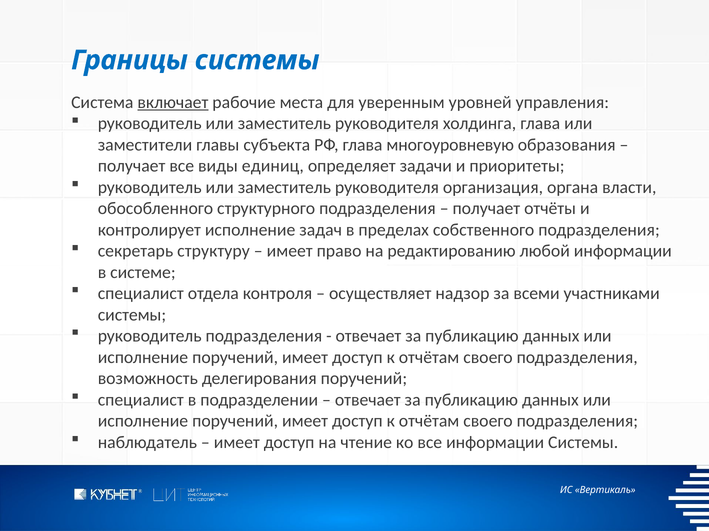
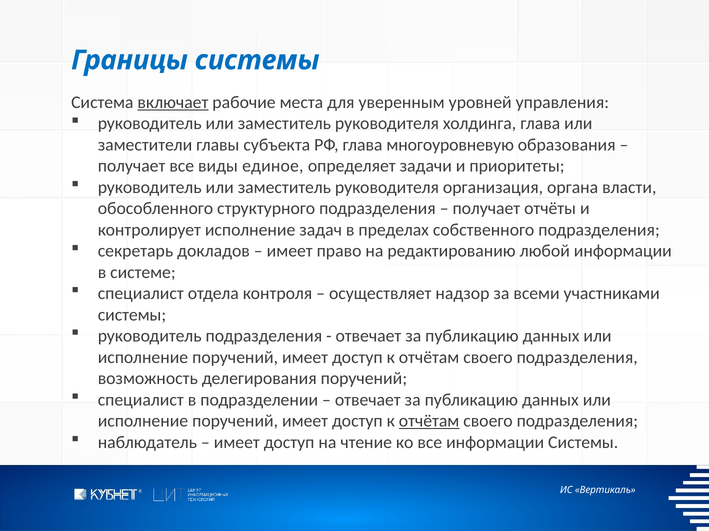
единиц: единиц -> единое
структуру: структуру -> докладов
отчётам at (429, 422) underline: none -> present
